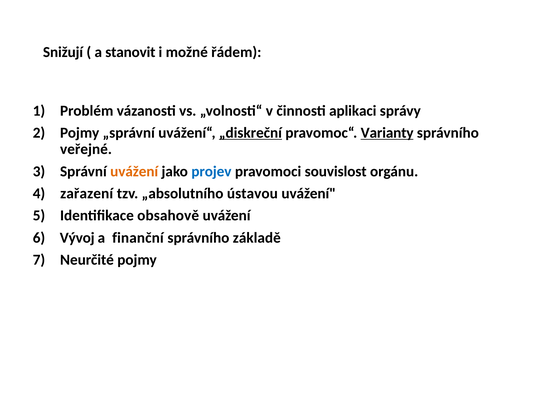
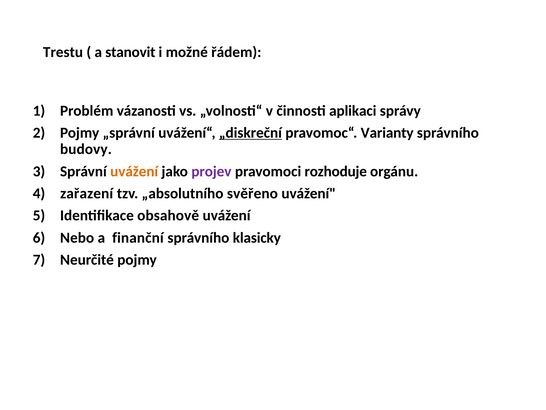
Snižují: Snižují -> Trestu
Varianty underline: present -> none
veřejné: veřejné -> budovy
projev colour: blue -> purple
souvislost: souvislost -> rozhoduje
ústavou: ústavou -> svěřeno
Vývoj: Vývoj -> Nebo
základě: základě -> klasicky
